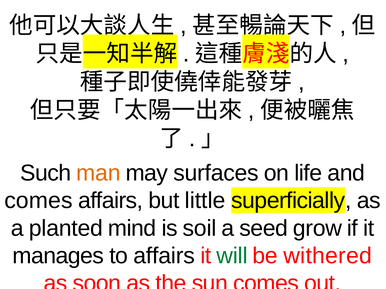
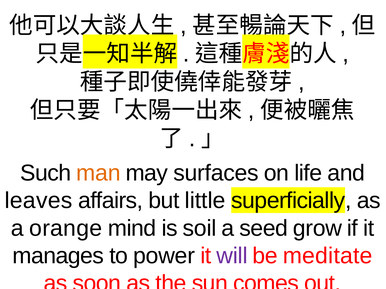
comes at (39, 201): comes -> leaves
planted: planted -> orange
to affairs: affairs -> power
will colour: green -> purple
withered: withered -> meditate
